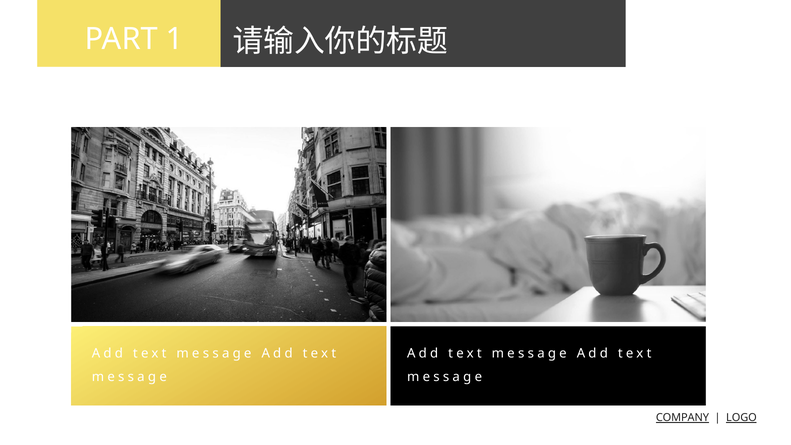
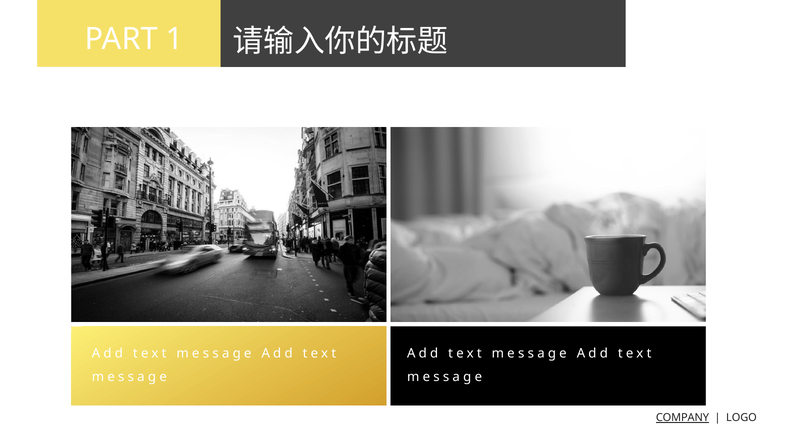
LOGO underline: present -> none
